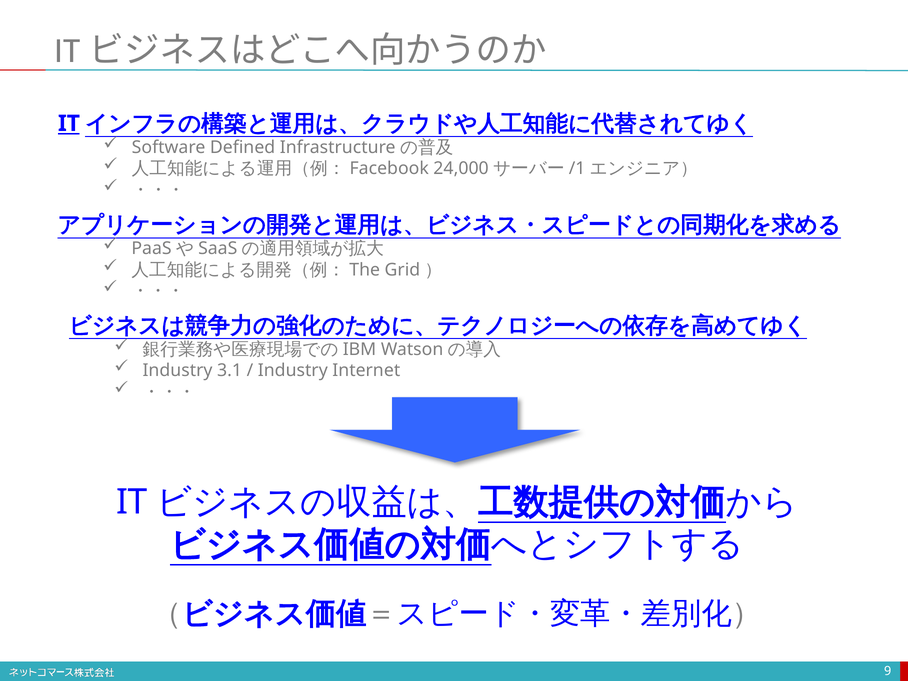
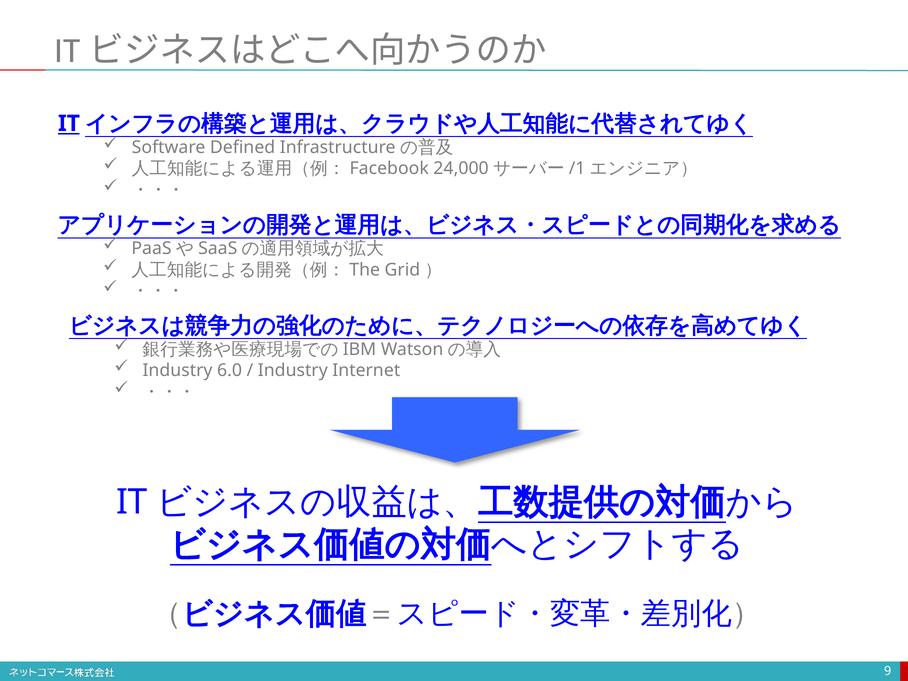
3.1: 3.1 -> 6.0
